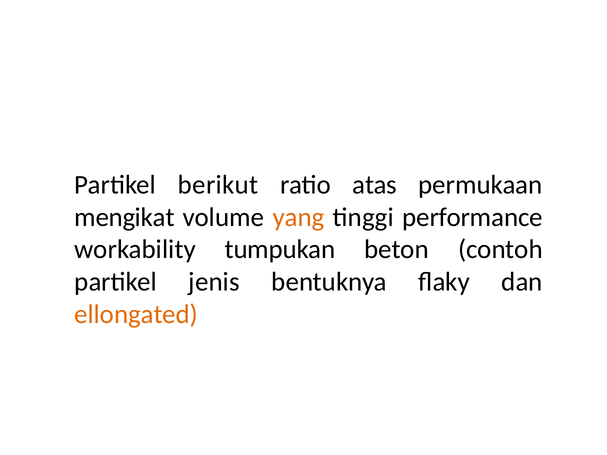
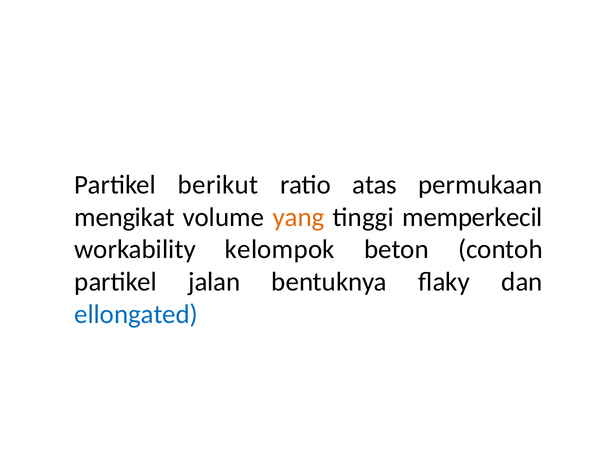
performance: performance -> memperkecil
tumpukan: tumpukan -> kelompok
jenis: jenis -> jalan
ellongated colour: orange -> blue
